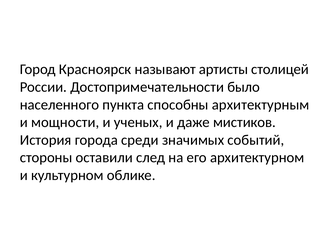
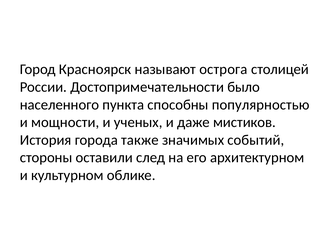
артисты: артисты -> острога
архитектурным: архитектурным -> популярностью
среди: среди -> также
